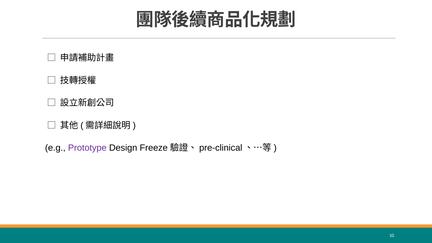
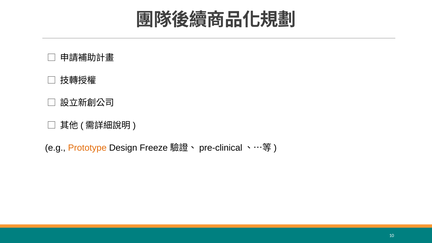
Prototype colour: purple -> orange
